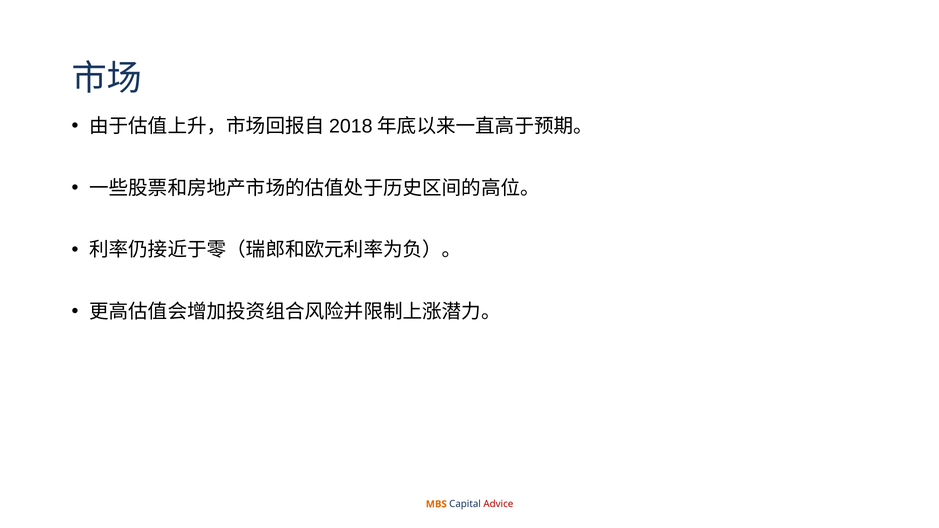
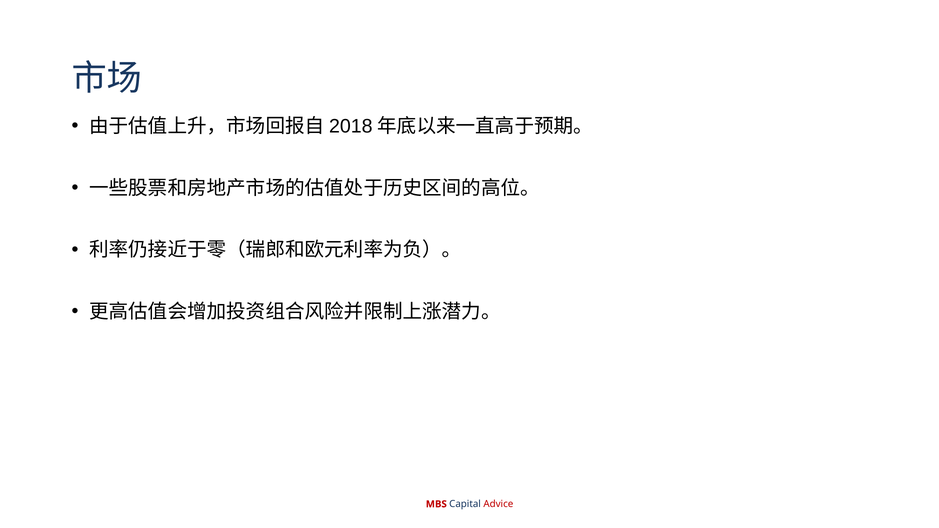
MBS colour: orange -> red
